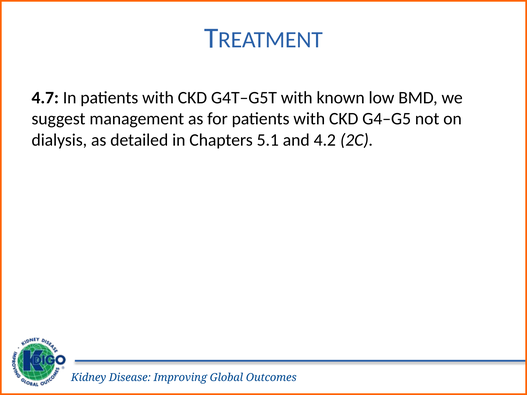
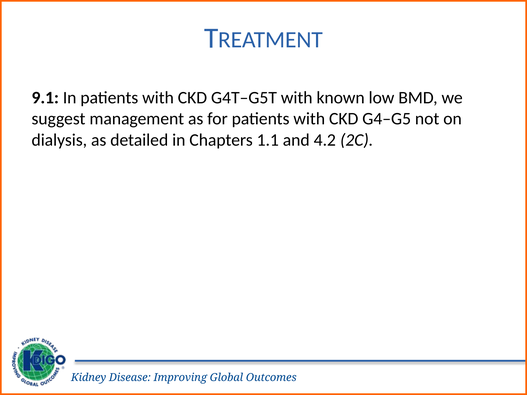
4.7: 4.7 -> 9.1
5.1: 5.1 -> 1.1
